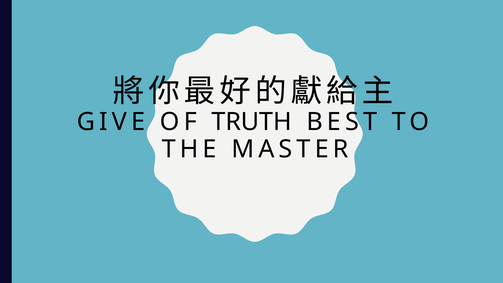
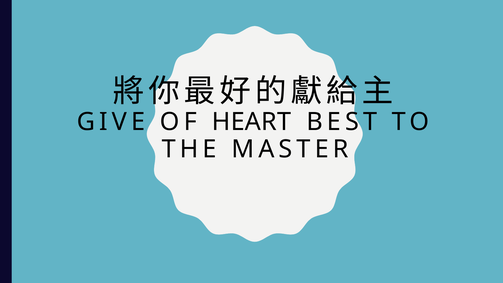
TRUTH: TRUTH -> HEART
